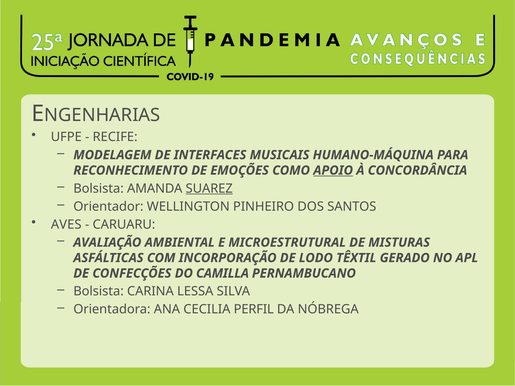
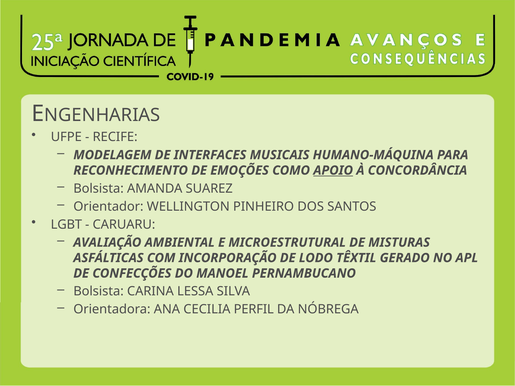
SUAREZ underline: present -> none
AVES: AVES -> LGBT
CAMILLA: CAMILLA -> MANOEL
